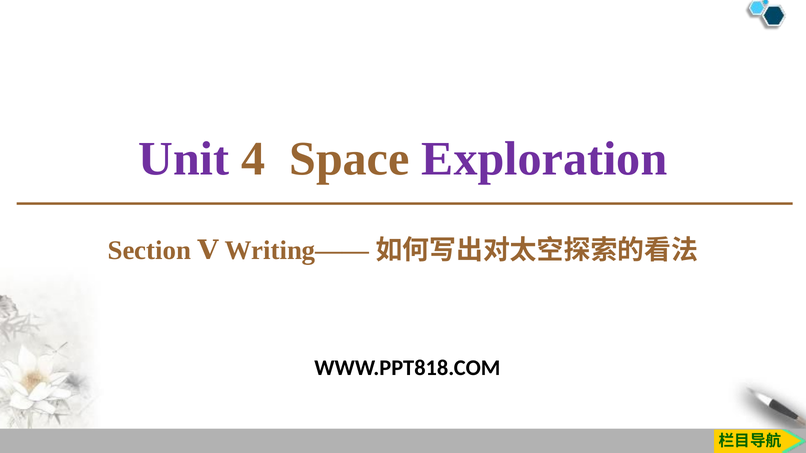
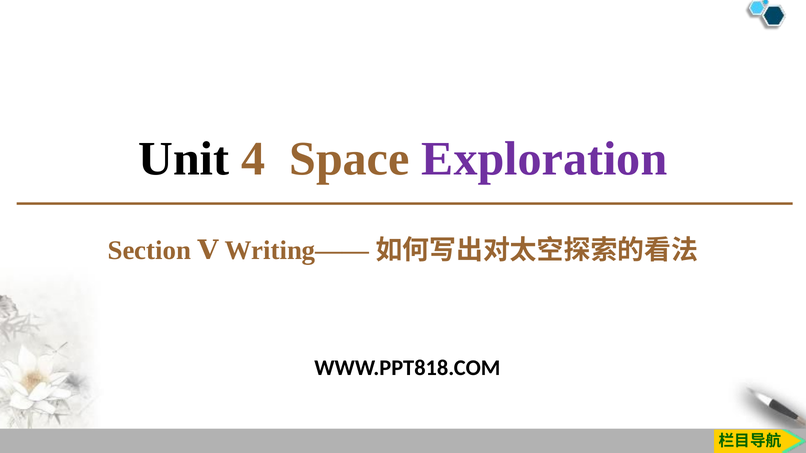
Unit colour: purple -> black
